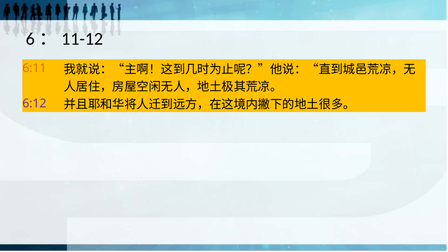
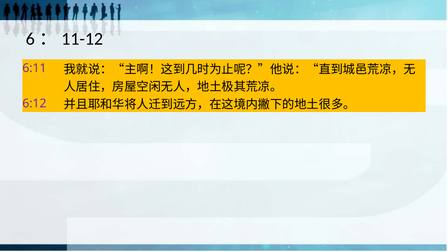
6:11 colour: orange -> purple
